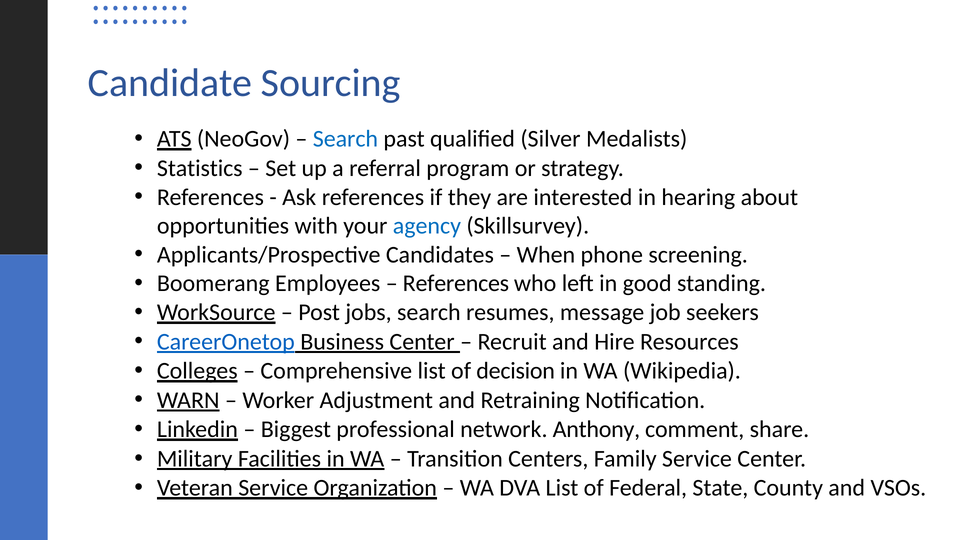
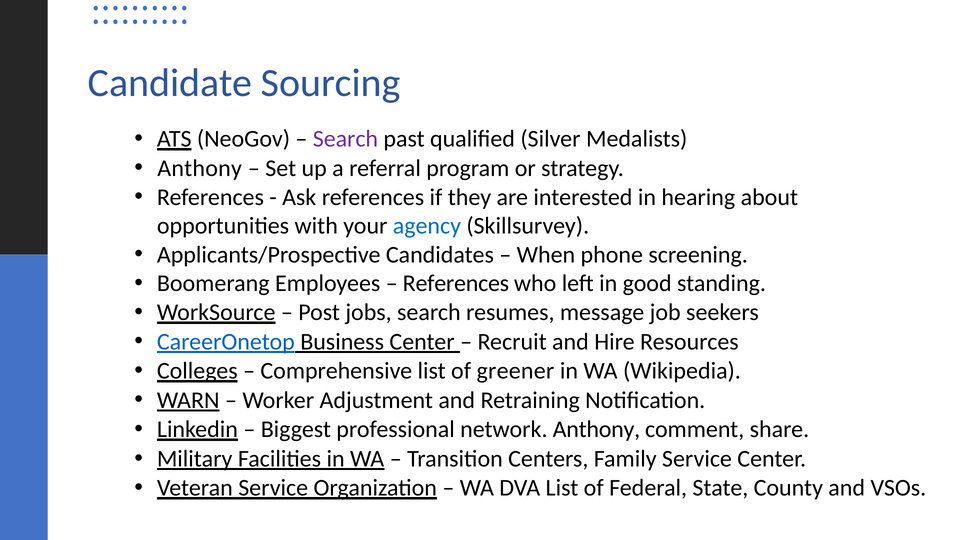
Search at (345, 139) colour: blue -> purple
Statistics at (200, 168): Statistics -> Anthony
decision: decision -> greener
